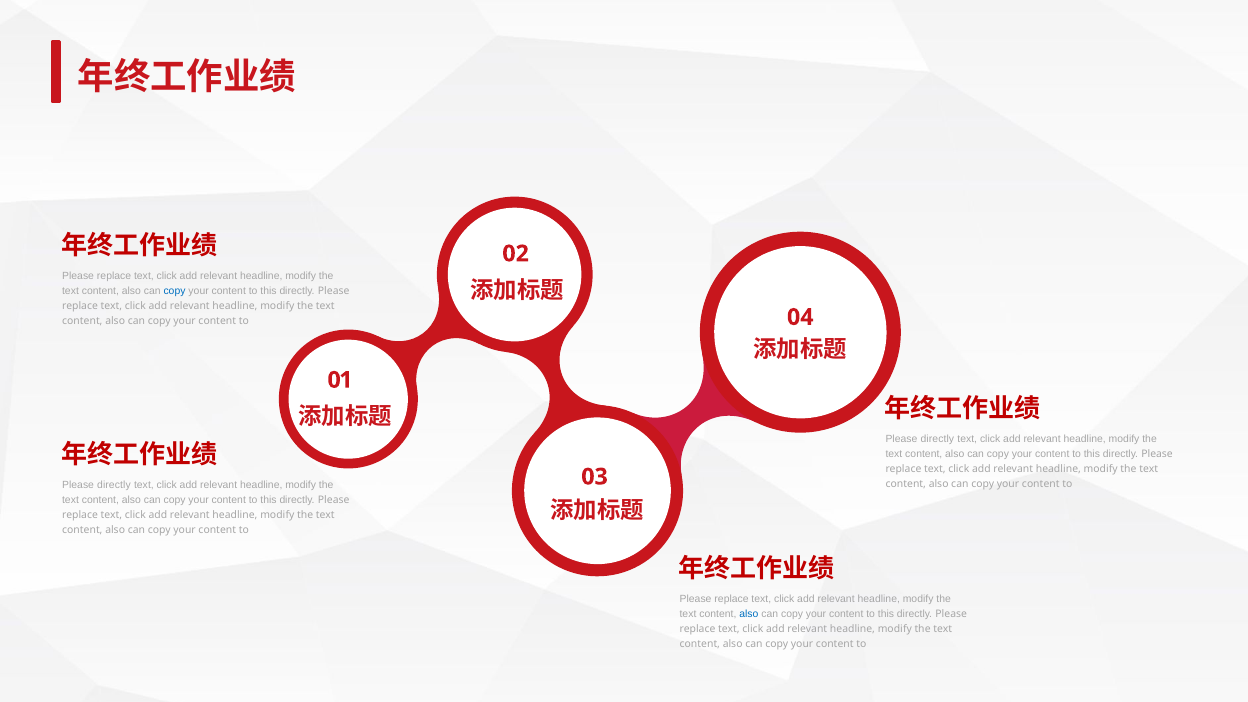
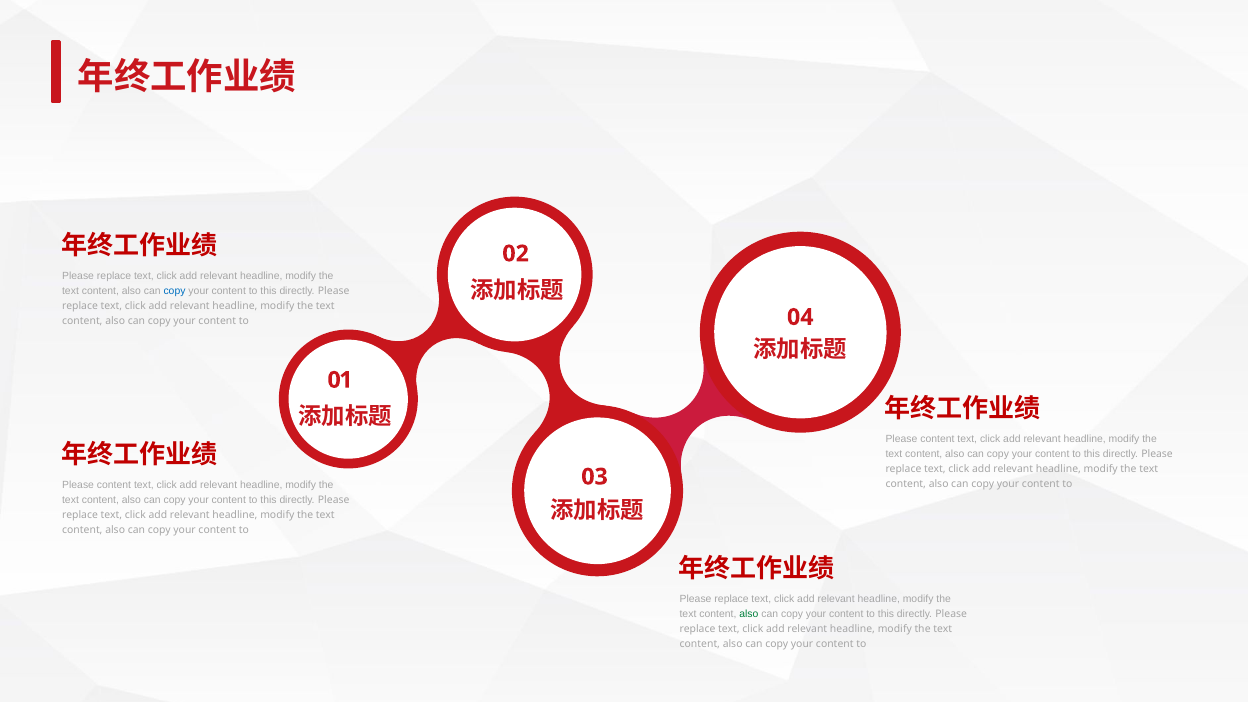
directly at (937, 439): directly -> content
directly at (114, 485): directly -> content
also at (749, 614) colour: blue -> green
